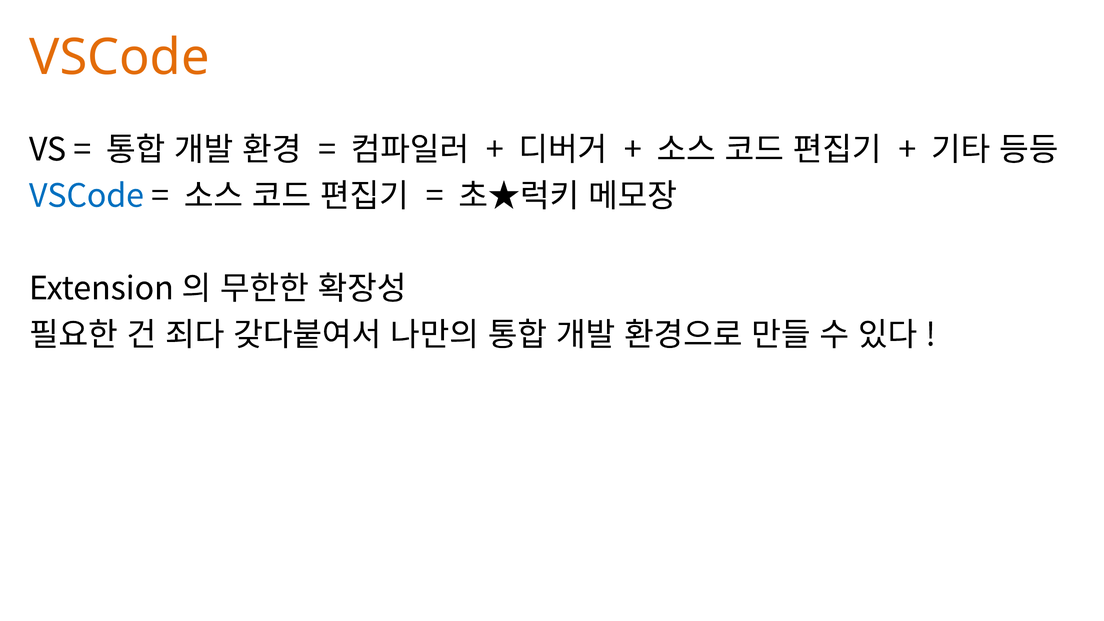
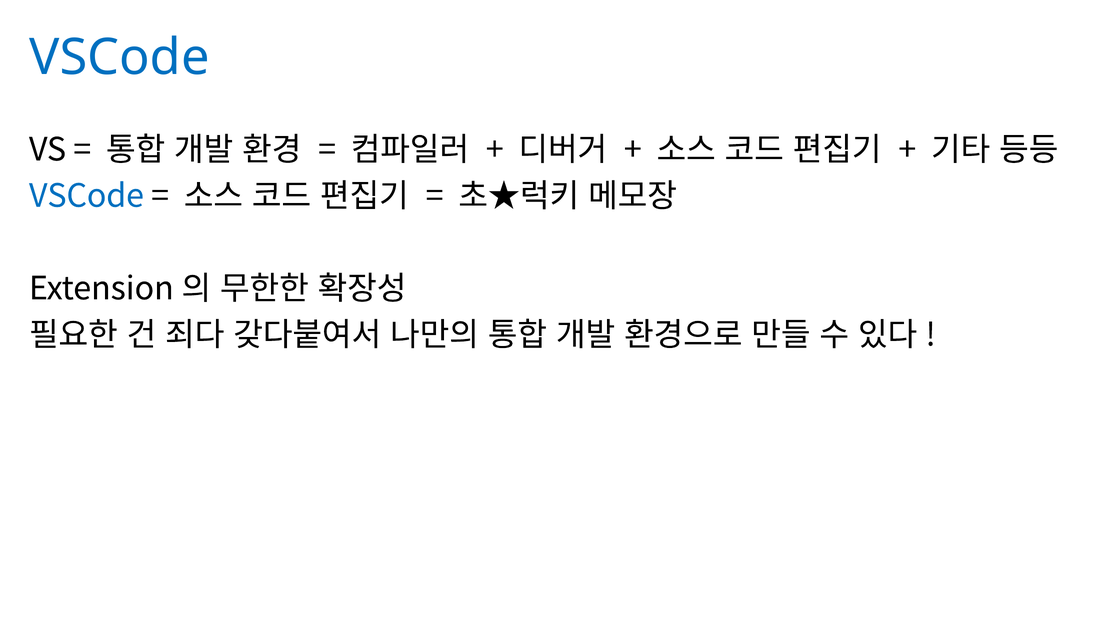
VSCode at (119, 57) colour: orange -> blue
